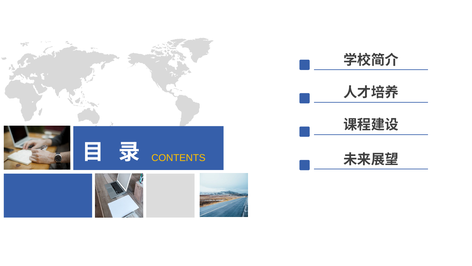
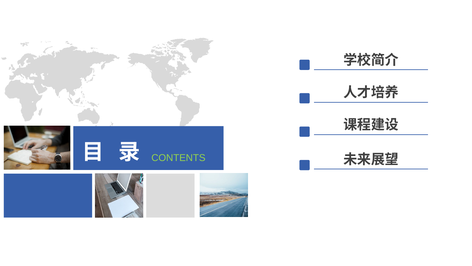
CONTENTS colour: yellow -> light green
